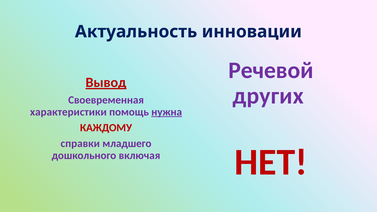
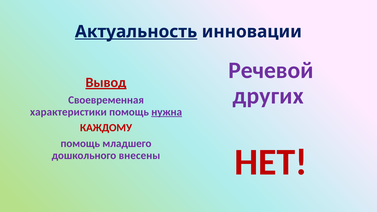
Актуальность underline: none -> present
справки at (80, 144): справки -> помощь
включая: включая -> внесены
